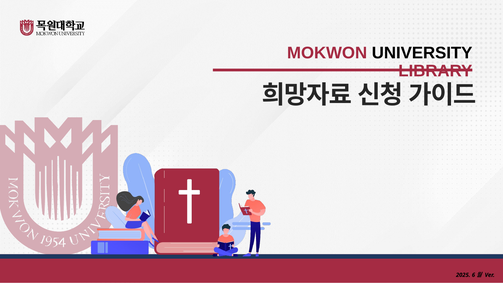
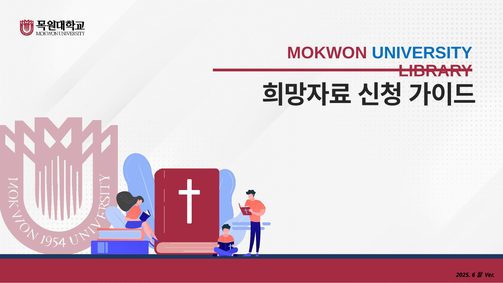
UNIVERSITY colour: black -> blue
